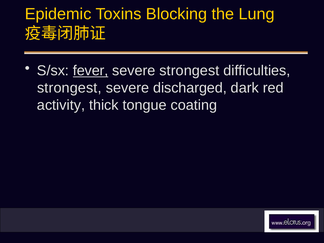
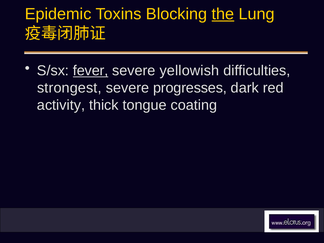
the underline: none -> present
severe strongest: strongest -> yellowish
discharged: discharged -> progresses
